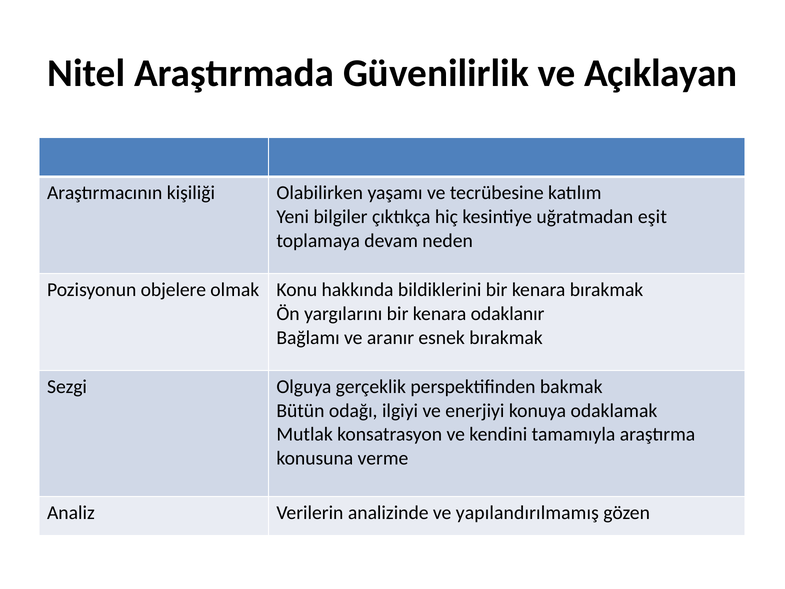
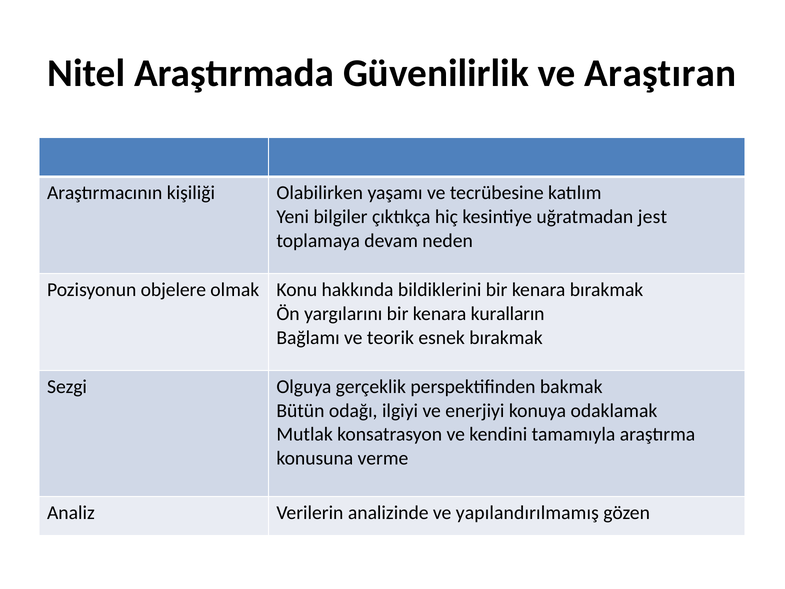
Açıklayan: Açıklayan -> Araştıran
eşit: eşit -> jest
odaklanır: odaklanır -> kuralların
aranır: aranır -> teorik
